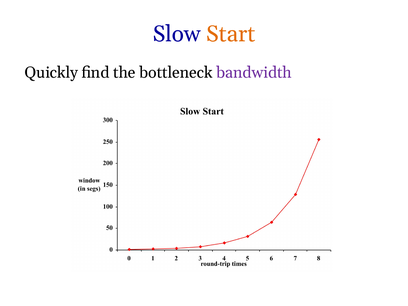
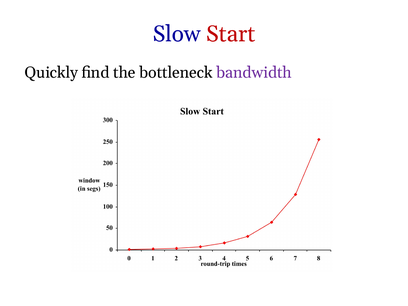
Start colour: orange -> red
